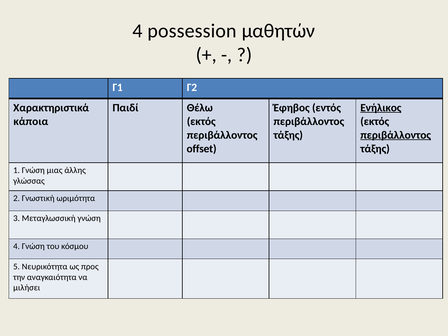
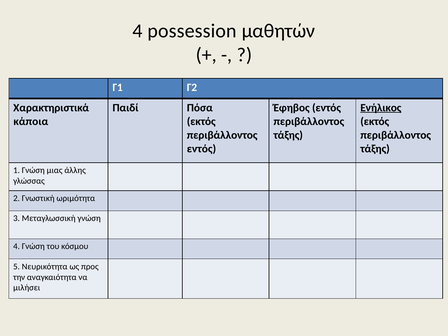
Θέλω: Θέλω -> Πόσα
περιβάλλοντος at (396, 135) underline: present -> none
offset at (202, 149): offset -> εντός
